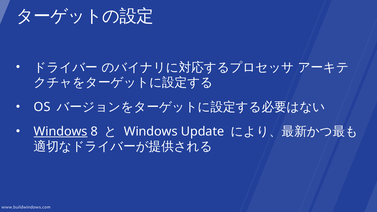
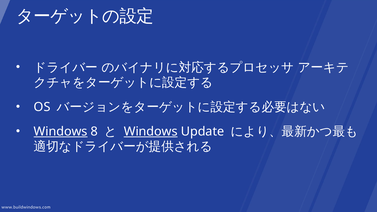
Windows at (151, 132) underline: none -> present
